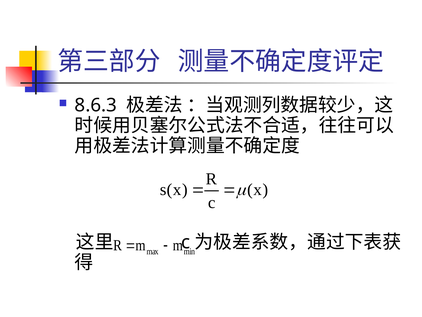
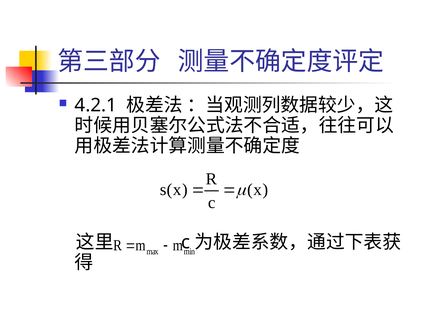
8.6.3: 8.6.3 -> 4.2.1
